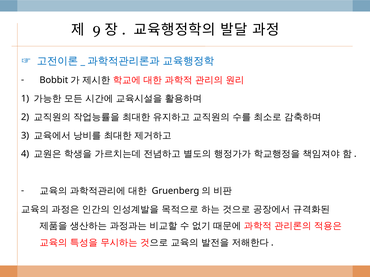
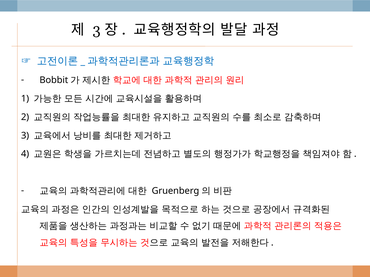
9 at (97, 30): 9 -> 3
